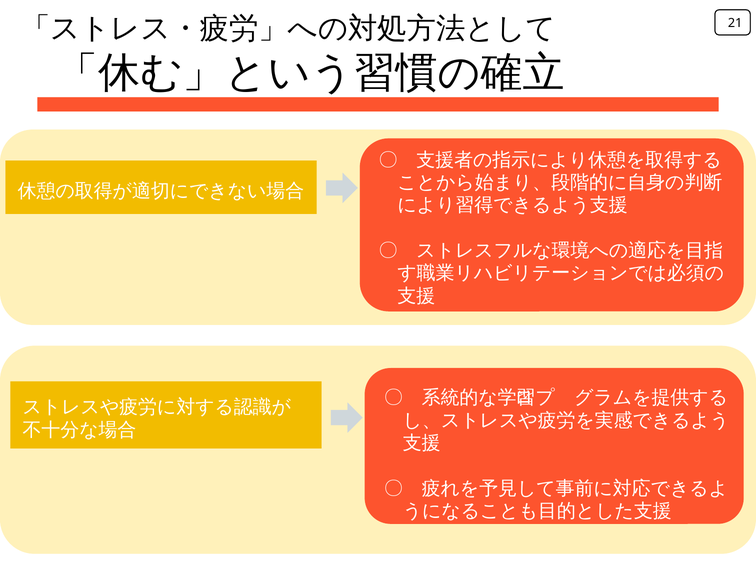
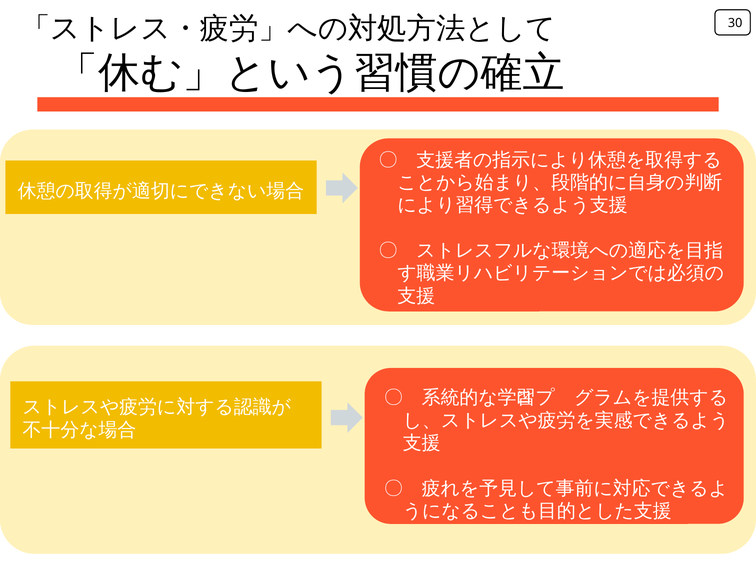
21: 21 -> 30
